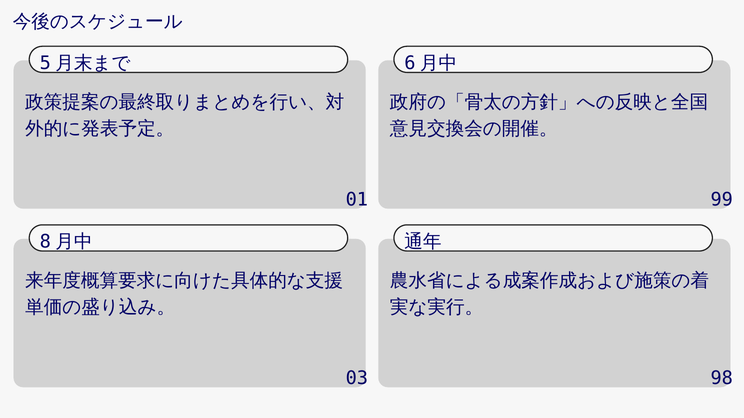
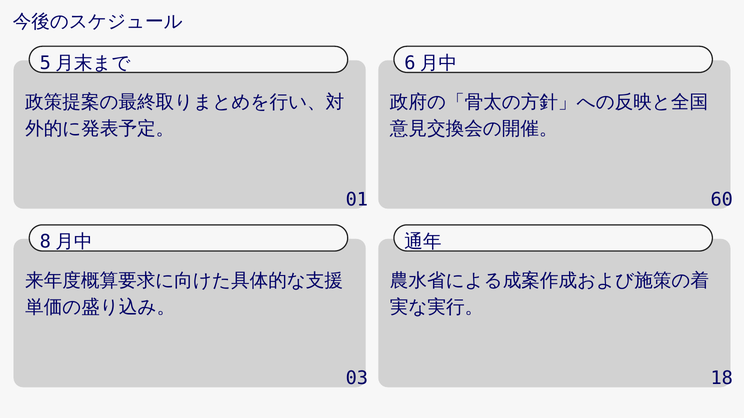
99: 99 -> 60
98: 98 -> 18
